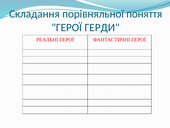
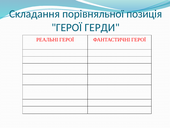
поняття: поняття -> позиція
